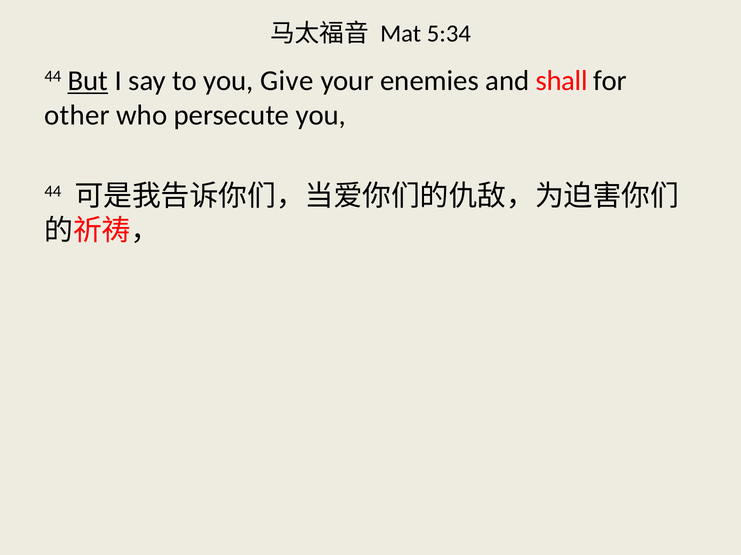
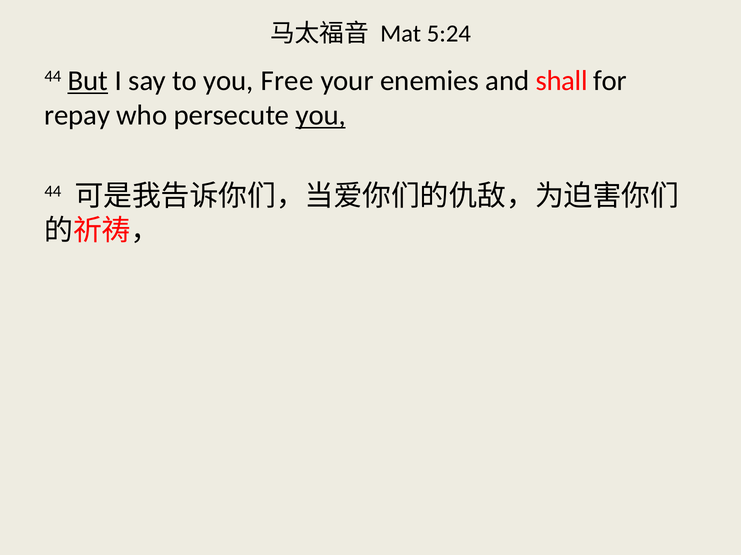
5:34: 5:34 -> 5:24
Give: Give -> Free
other: other -> repay
you at (321, 116) underline: none -> present
